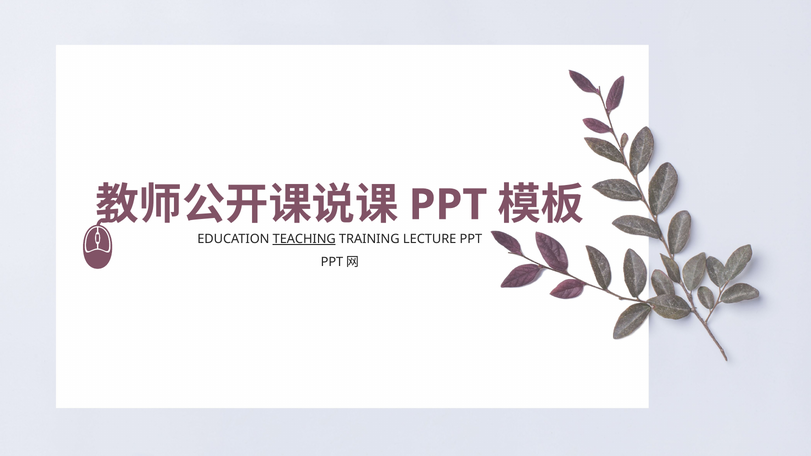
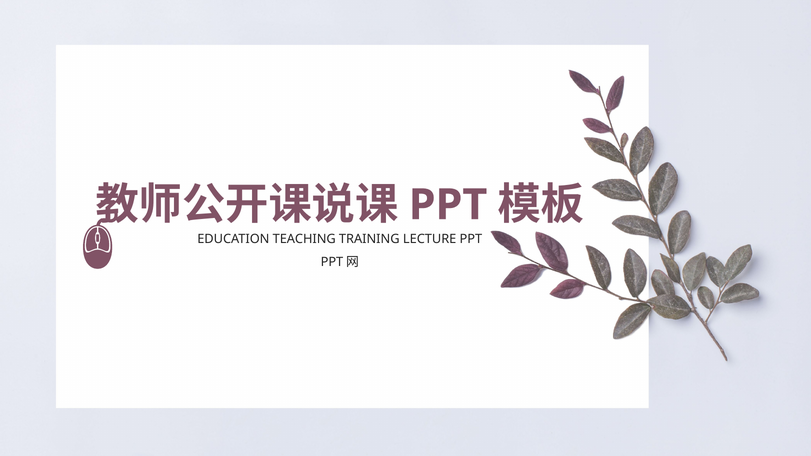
TEACHING underline: present -> none
